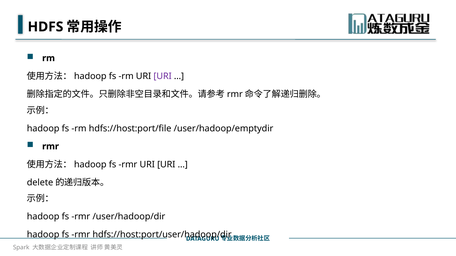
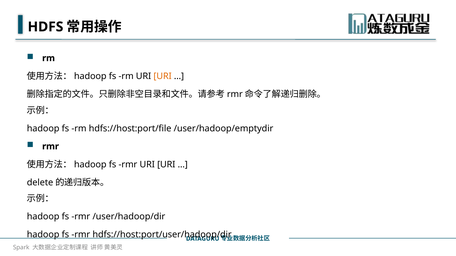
URI at (163, 76) colour: purple -> orange
